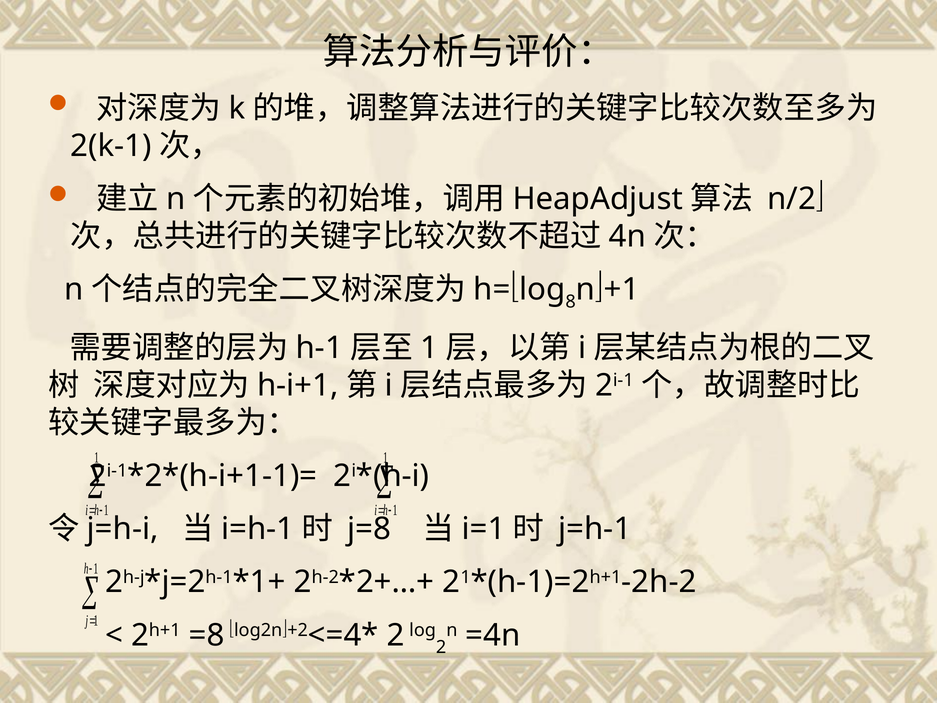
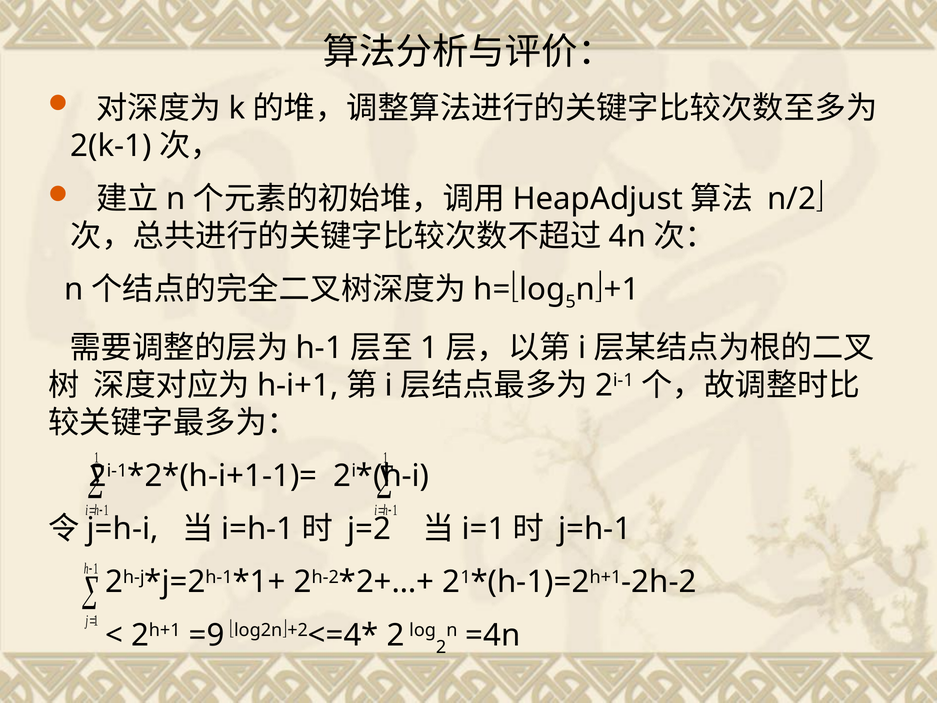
8: 8 -> 5
j=8: j=8 -> j=2
=8: =8 -> =9
